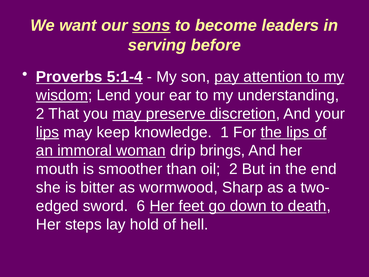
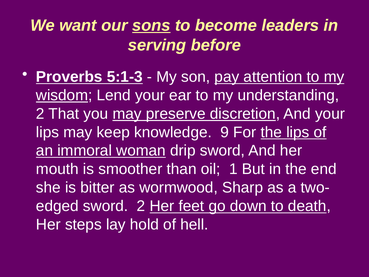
5:1-4: 5:1-4 -> 5:1-3
lips at (48, 132) underline: present -> none
1: 1 -> 9
drip brings: brings -> sword
oil 2: 2 -> 1
sword 6: 6 -> 2
